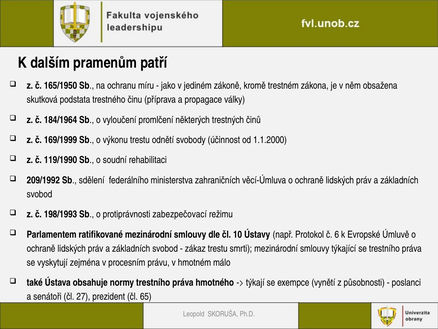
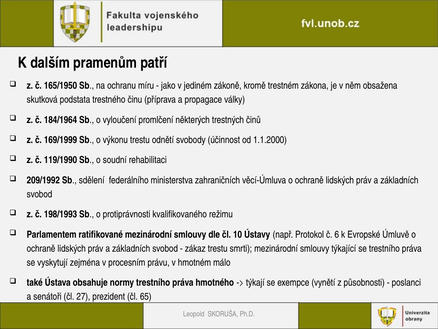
zabezpečovací: zabezpečovací -> kvalifikovaného
